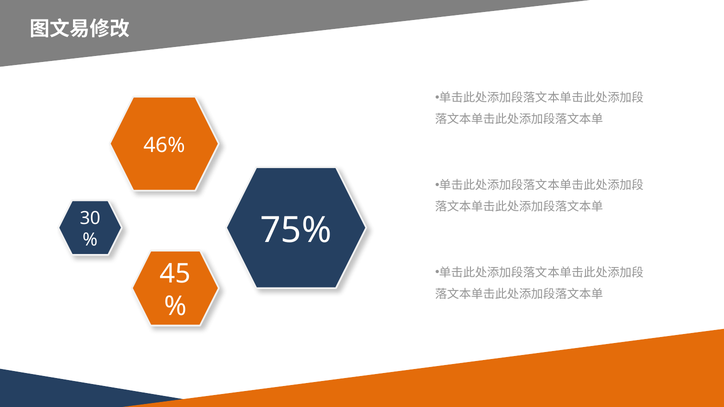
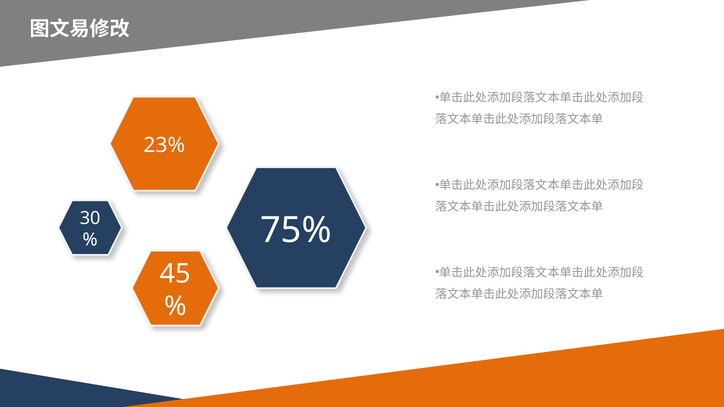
46%: 46% -> 23%
